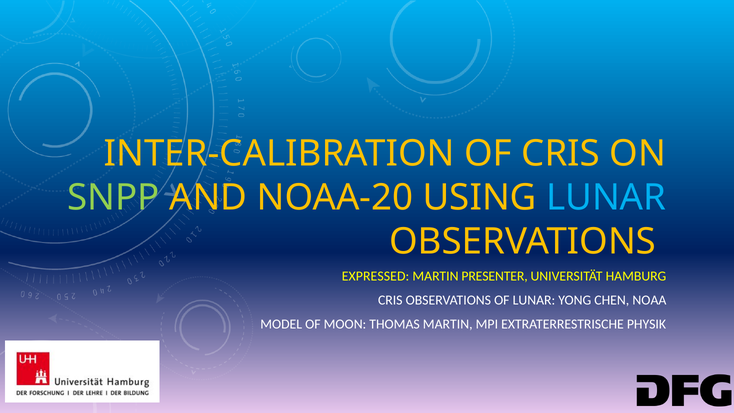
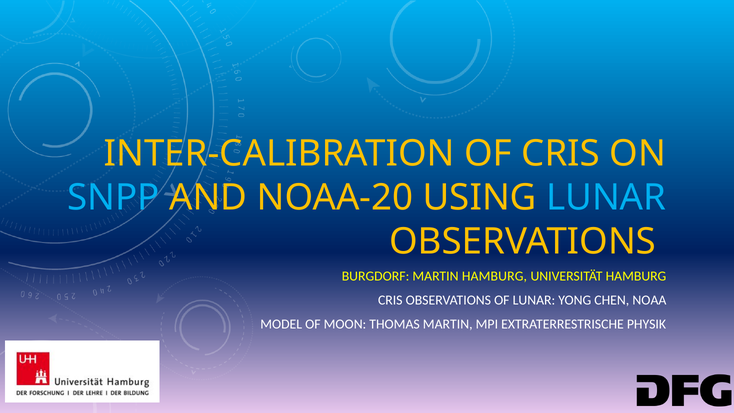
SNPP colour: light green -> light blue
EXPRESSED: EXPRESSED -> BURGDORF
MARTIN PRESENTER: PRESENTER -> HAMBURG
